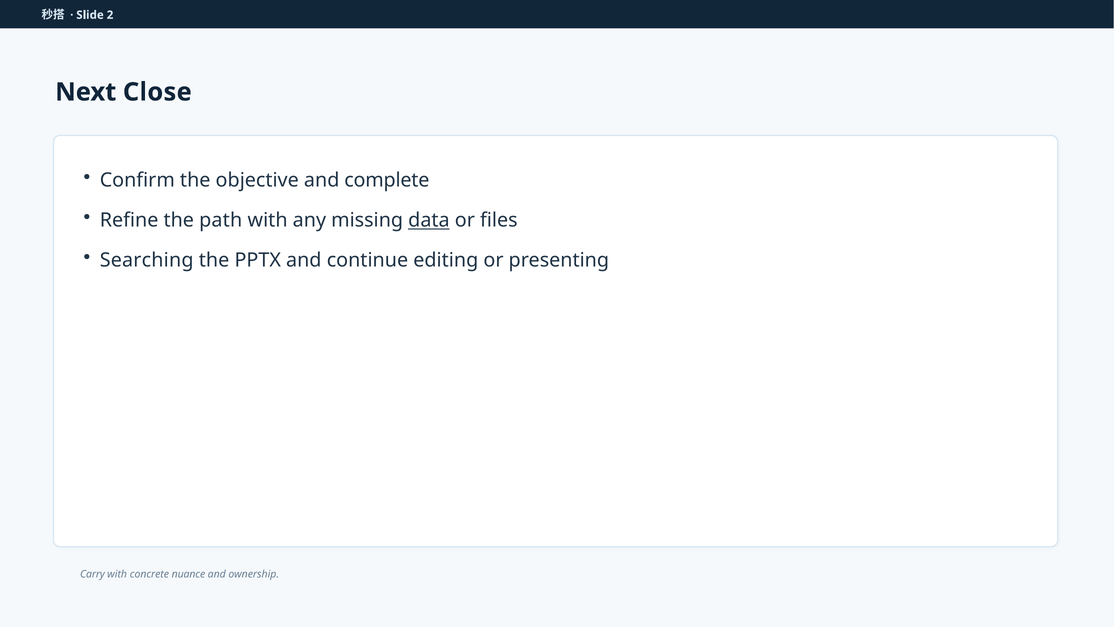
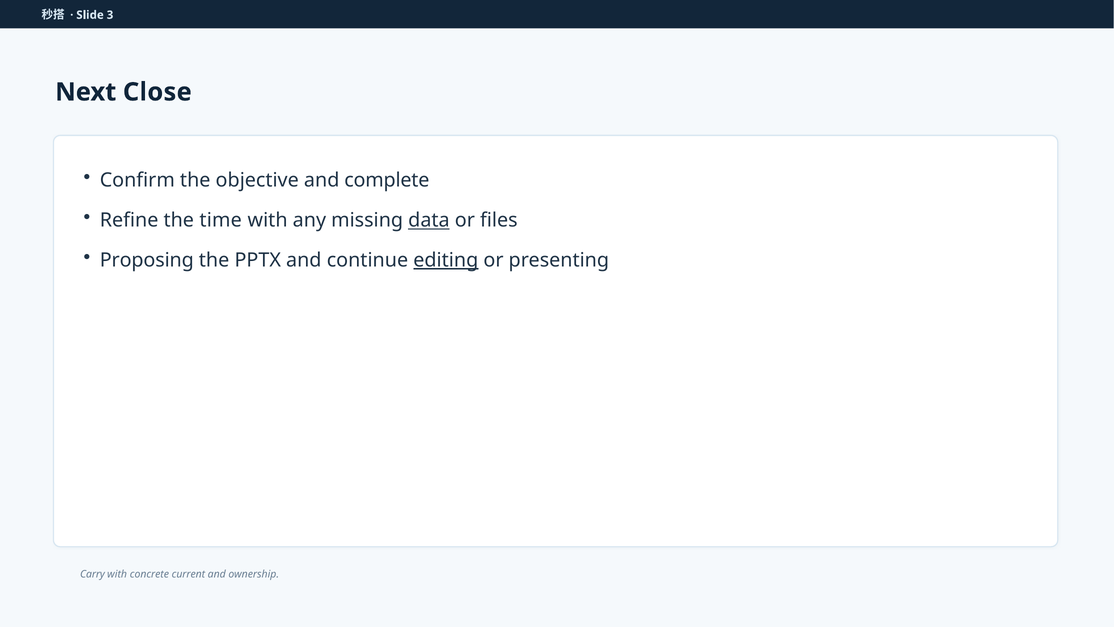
2: 2 -> 3
path: path -> time
Searching: Searching -> Proposing
editing underline: none -> present
nuance: nuance -> current
